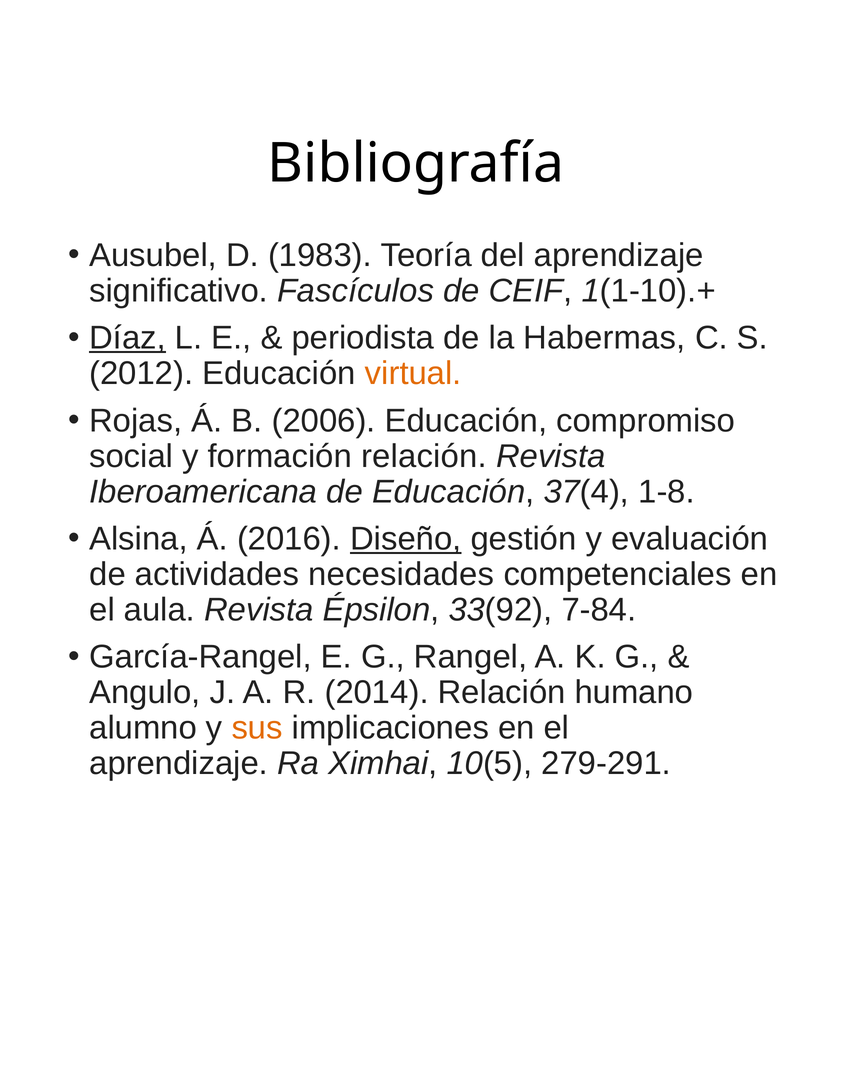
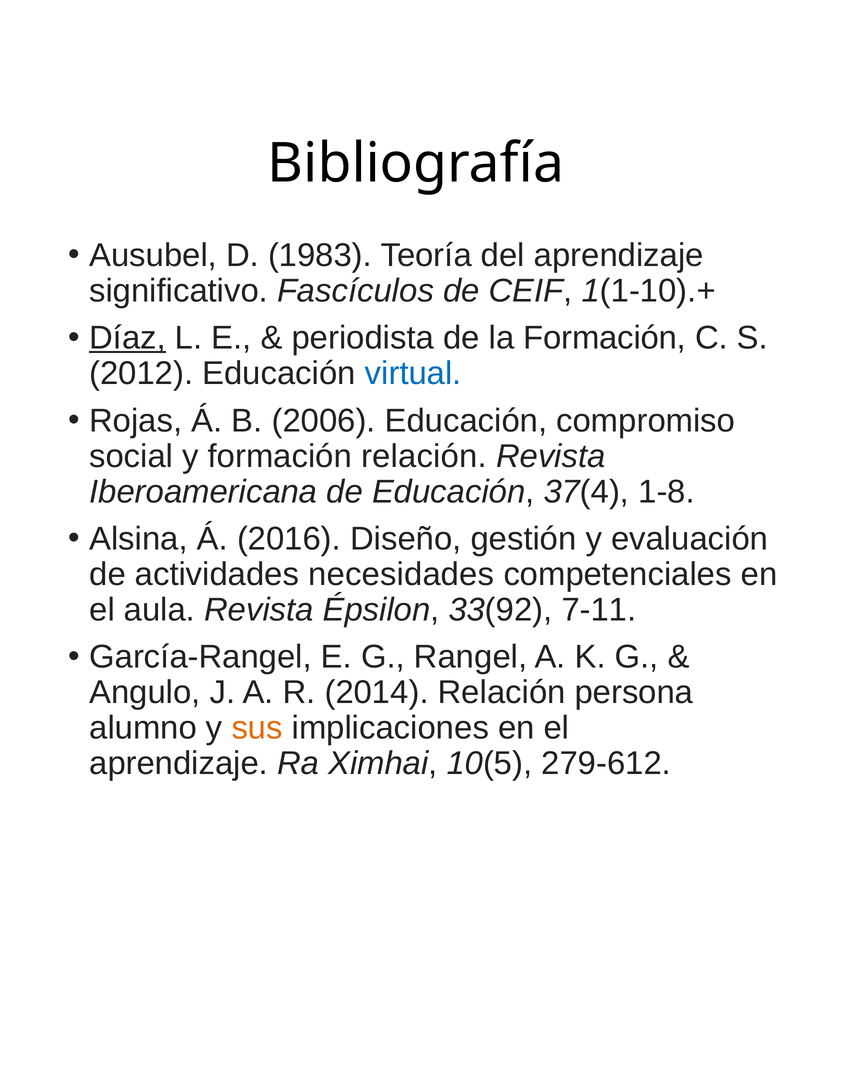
la Habermas: Habermas -> Formación
virtual colour: orange -> blue
Diseño underline: present -> none
7-84: 7-84 -> 7-11
humano: humano -> persona
279-291: 279-291 -> 279-612
